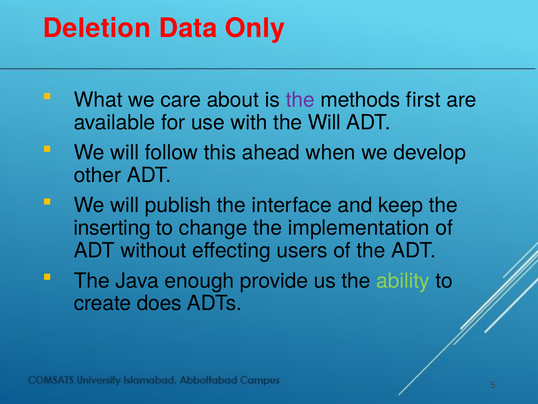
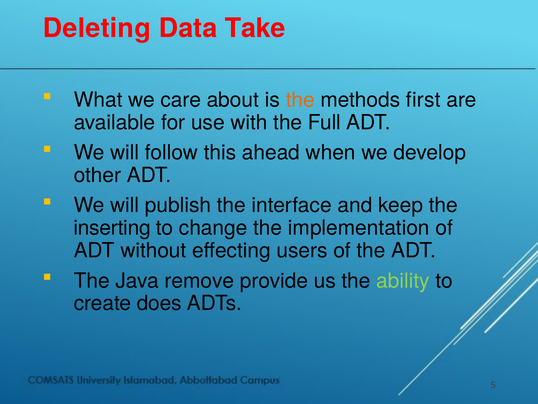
Deletion: Deletion -> Deleting
Only: Only -> Take
the at (300, 100) colour: purple -> orange
the Will: Will -> Full
enough: enough -> remove
